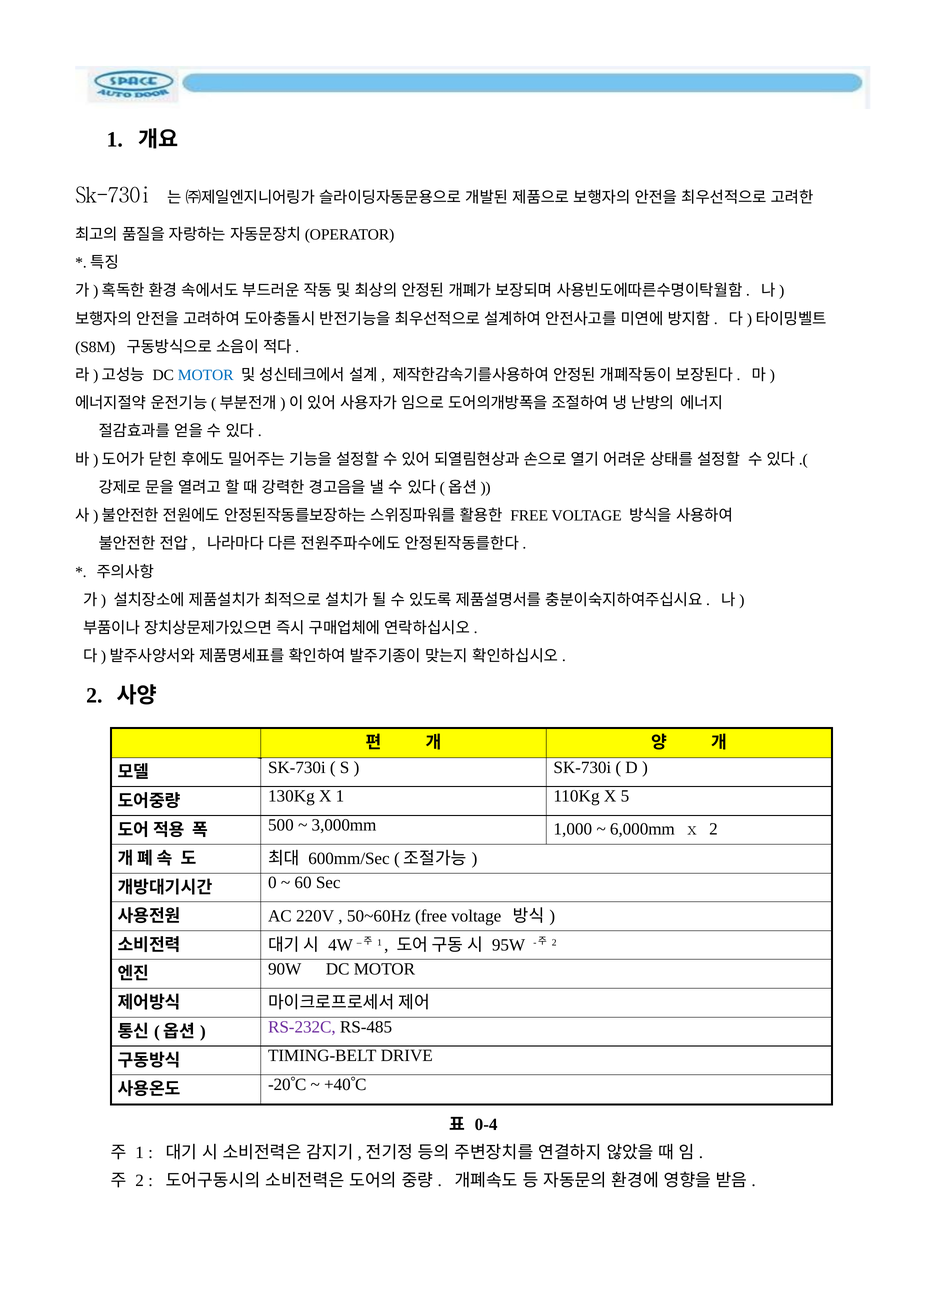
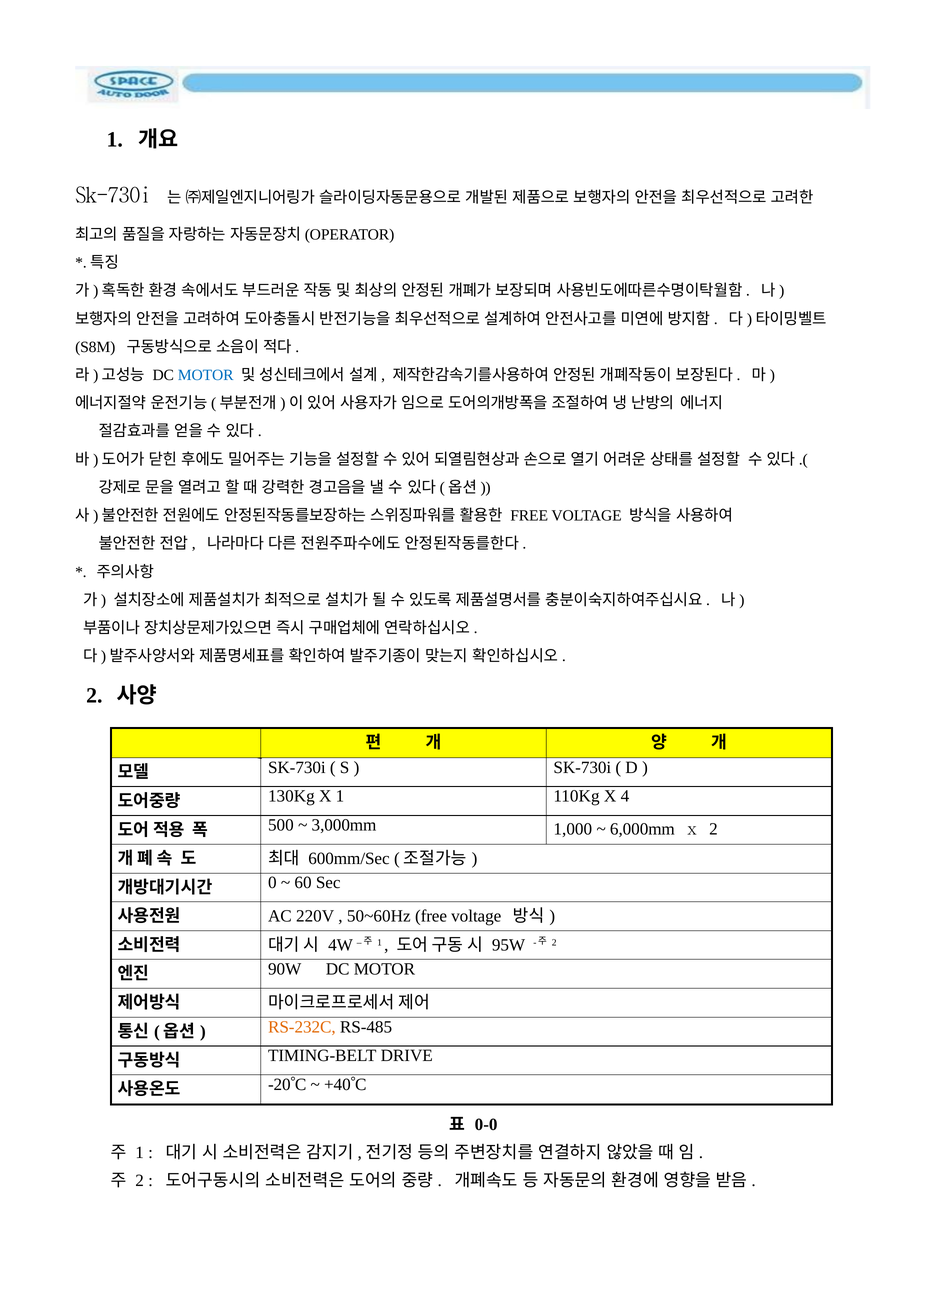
5: 5 -> 4
RS-232C colour: purple -> orange
0-4: 0-4 -> 0-0
